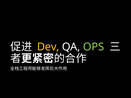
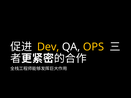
OPS colour: light green -> yellow
